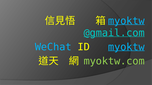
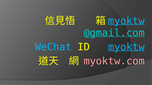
myoktw.com colour: light green -> pink
